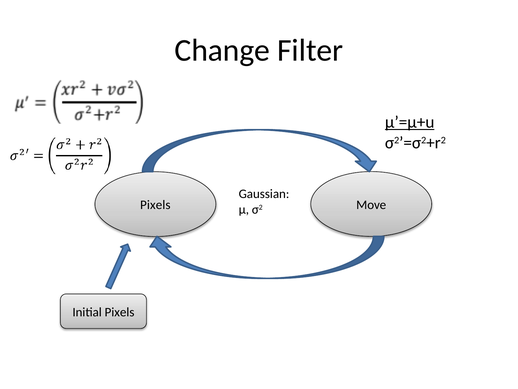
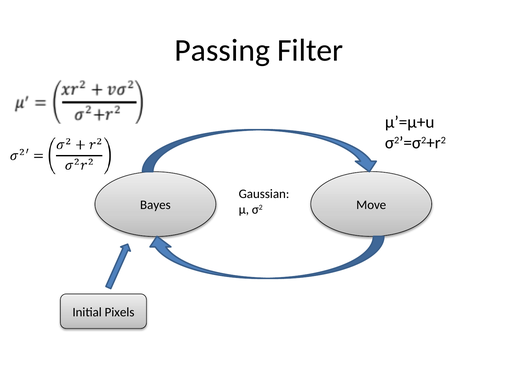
Change: Change -> Passing
μ’=μ+u underline: present -> none
Pixels at (155, 205): Pixels -> Bayes
